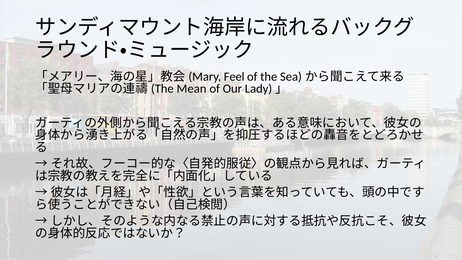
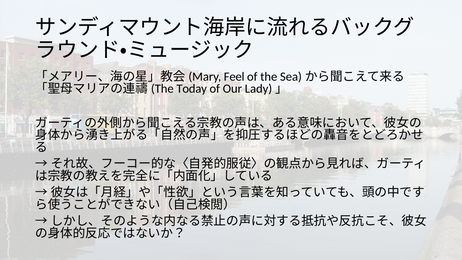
Mean: Mean -> Today
